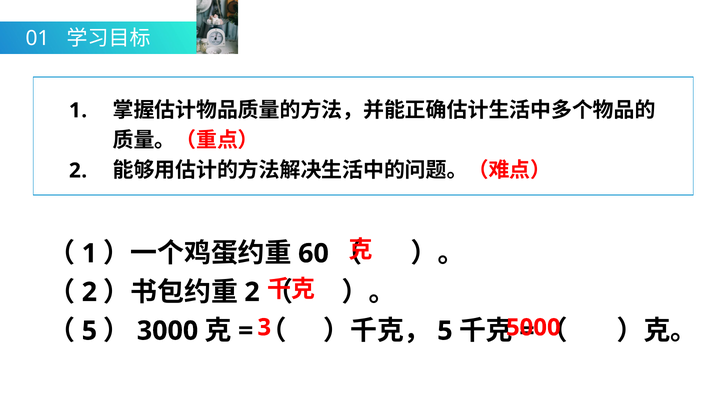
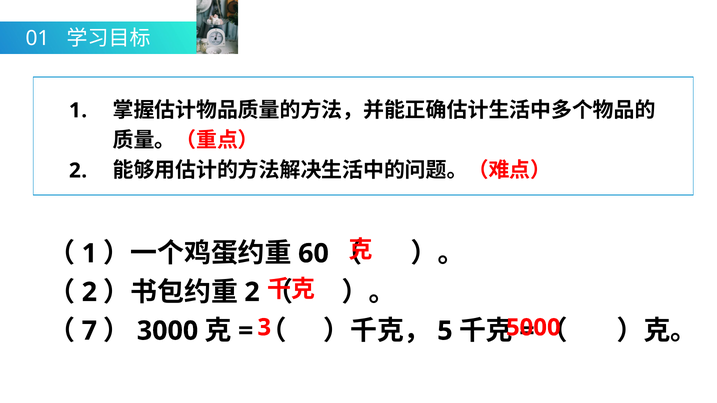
5 at (89, 331): 5 -> 7
